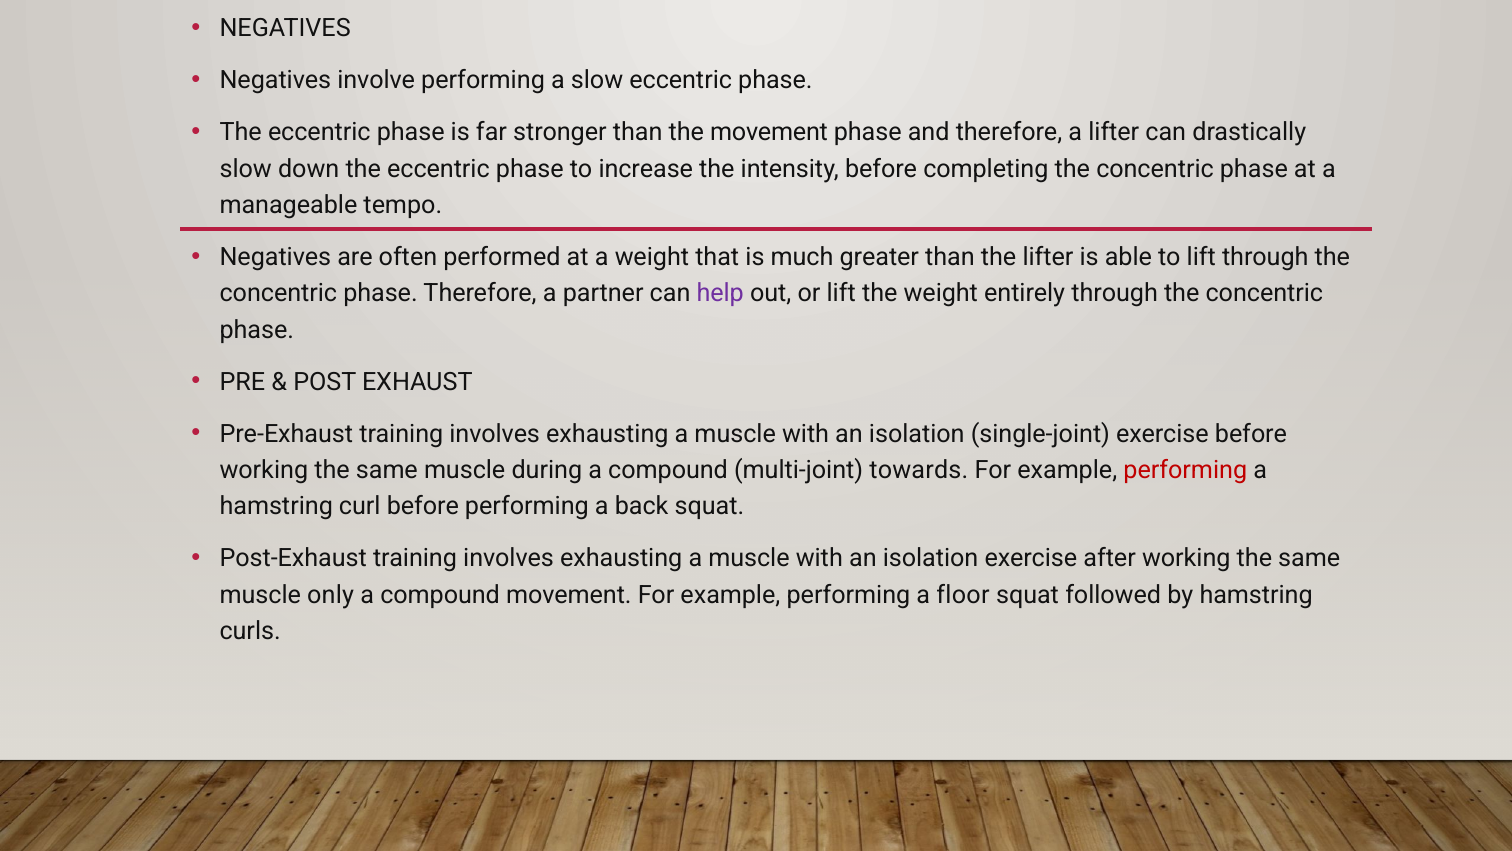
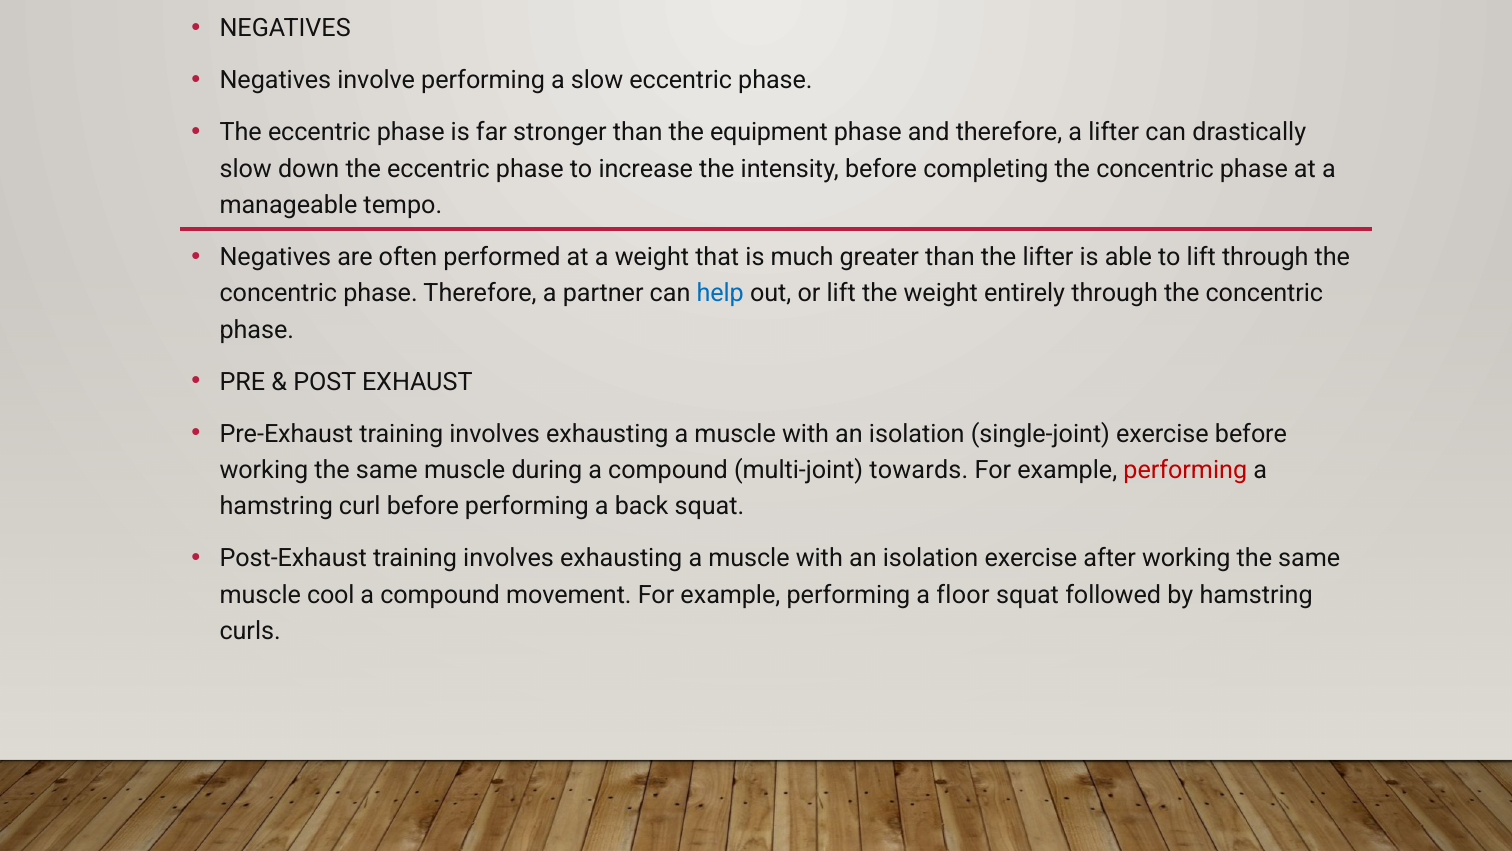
the movement: movement -> equipment
help colour: purple -> blue
only: only -> cool
